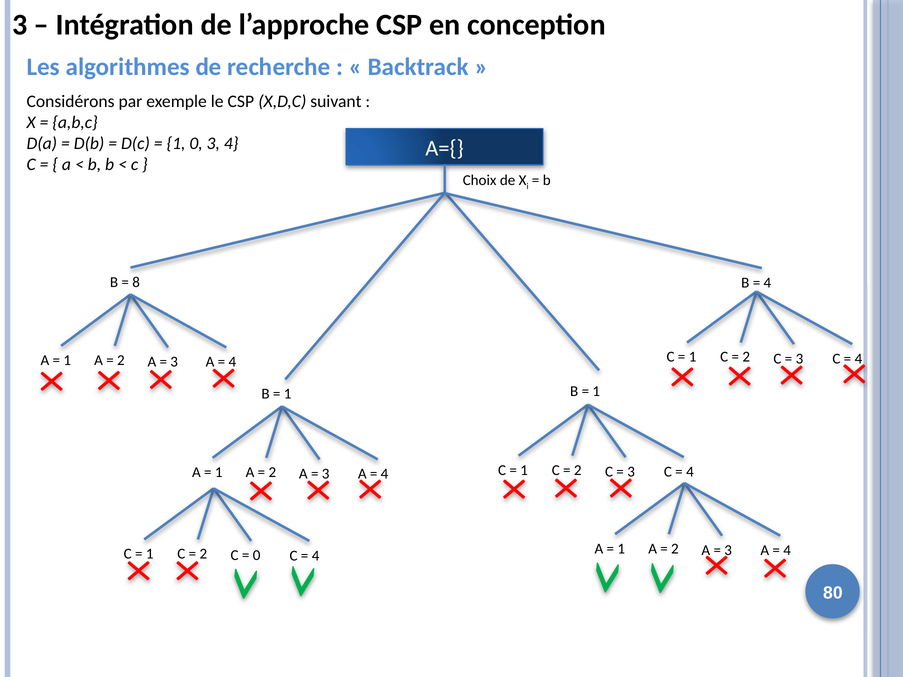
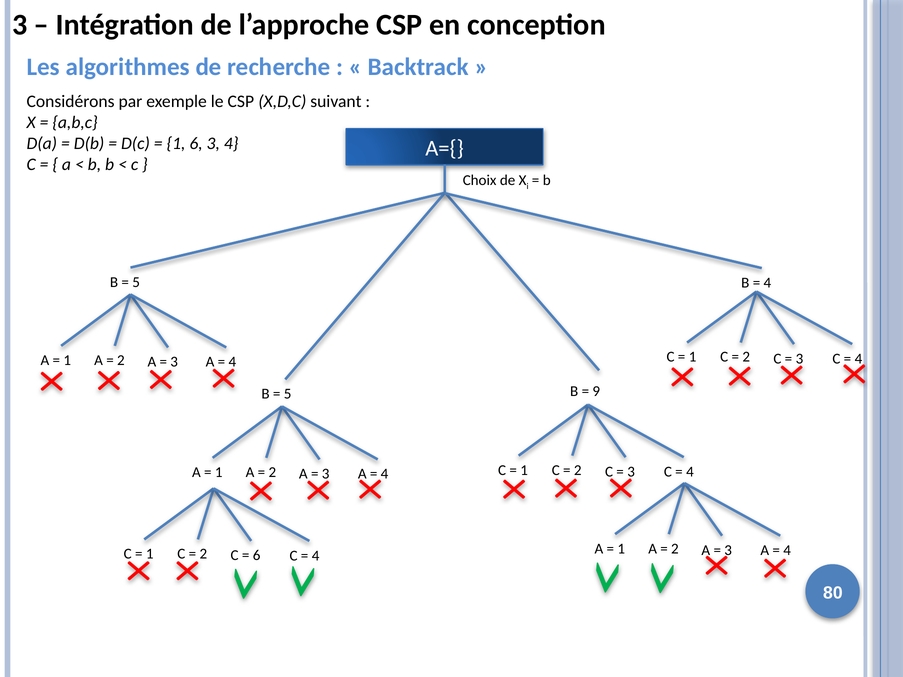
1 0: 0 -> 6
8 at (136, 282): 8 -> 5
1 at (596, 391): 1 -> 9
1 at (288, 394): 1 -> 5
0 at (257, 556): 0 -> 6
